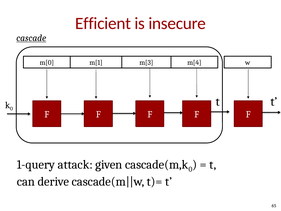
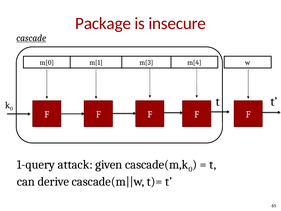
Efficient: Efficient -> Package
